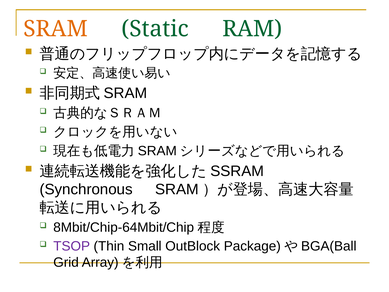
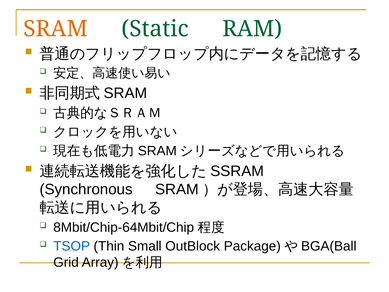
TSOP colour: purple -> blue
